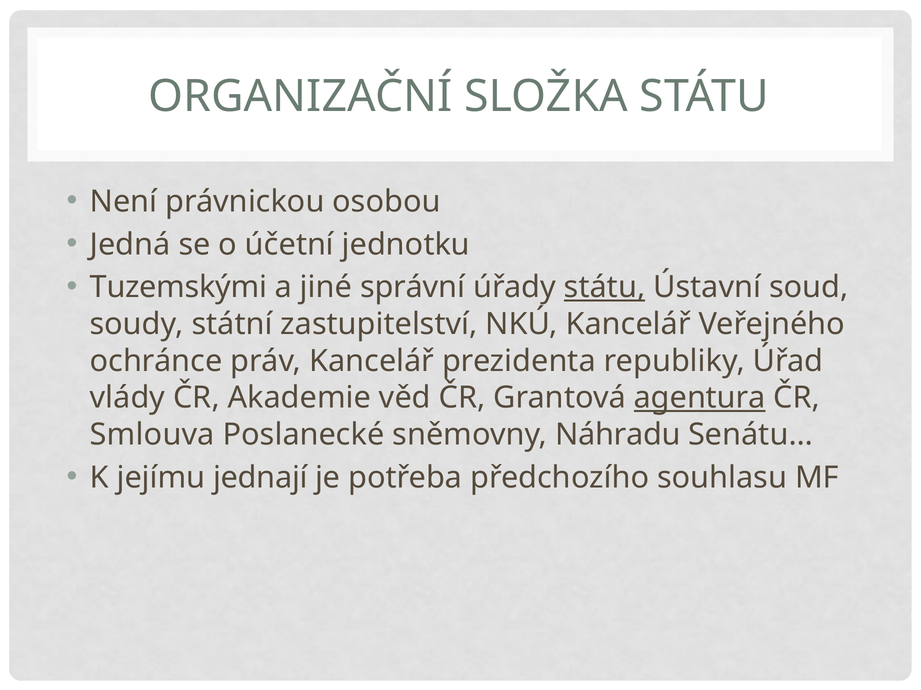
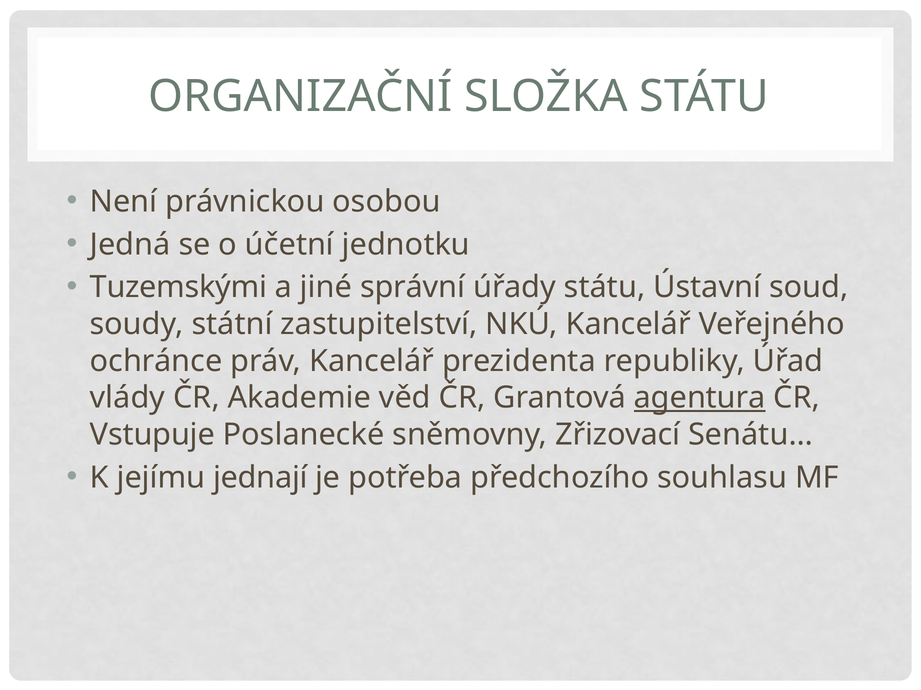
státu at (605, 288) underline: present -> none
Smlouva: Smlouva -> Vstupuje
Náhradu: Náhradu -> Zřizovací
